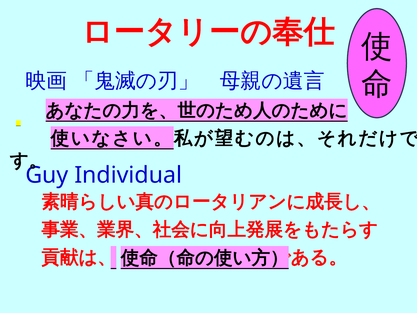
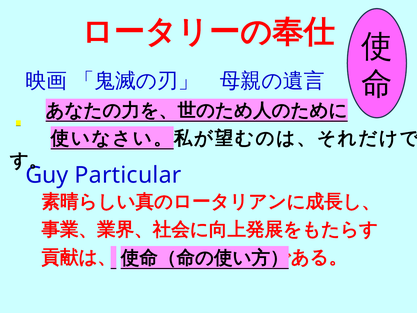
Individual: Individual -> Particular
